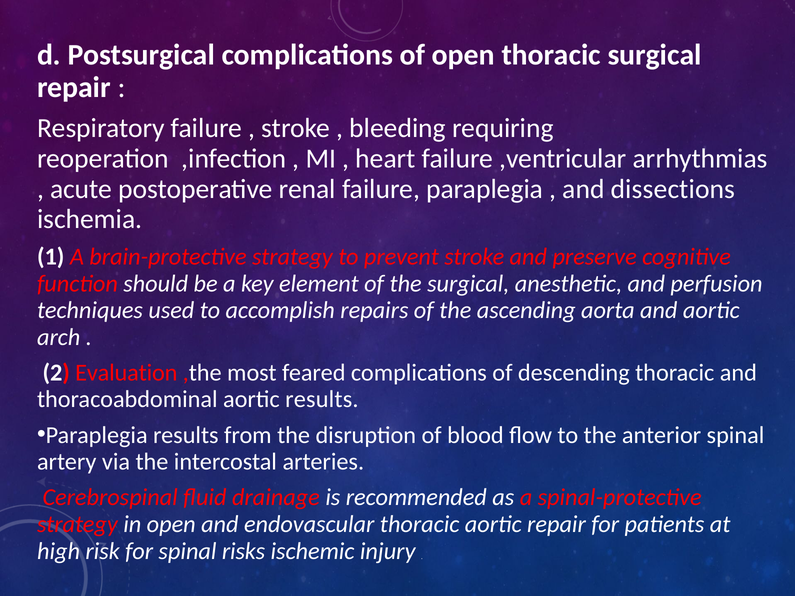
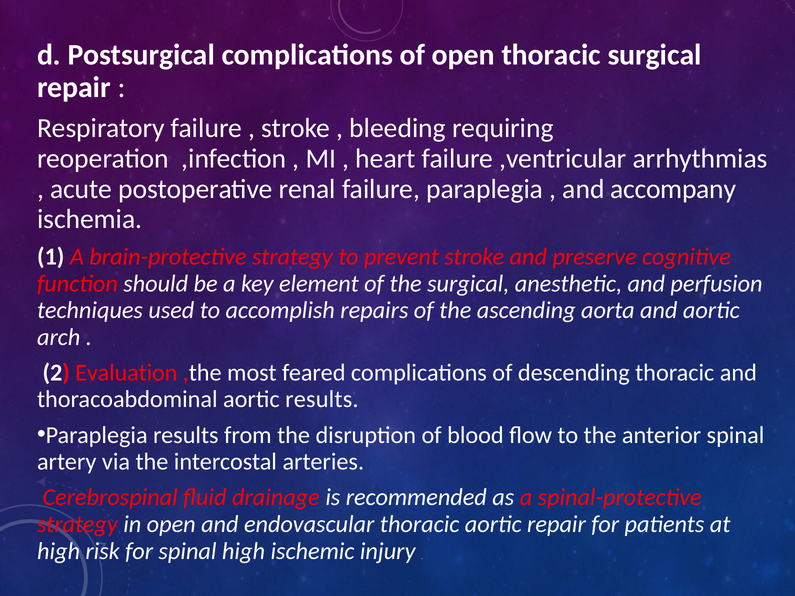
dissections: dissections -> accompany
spinal risks: risks -> high
